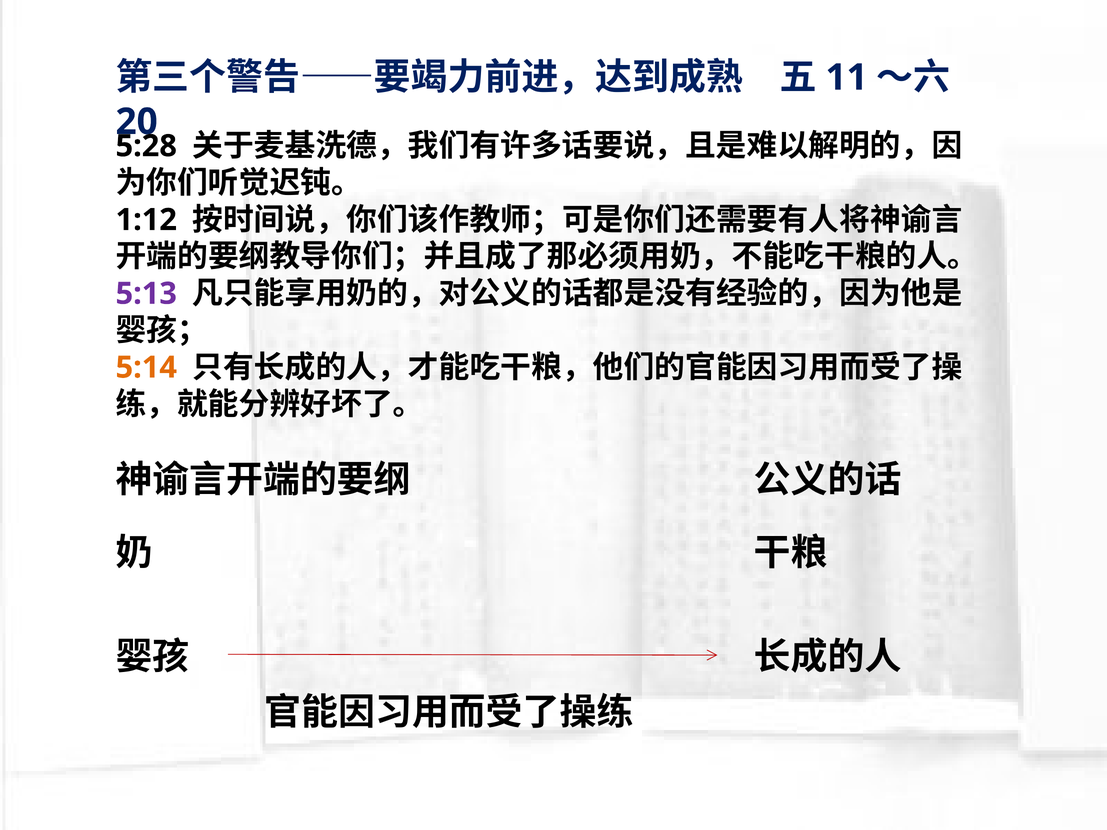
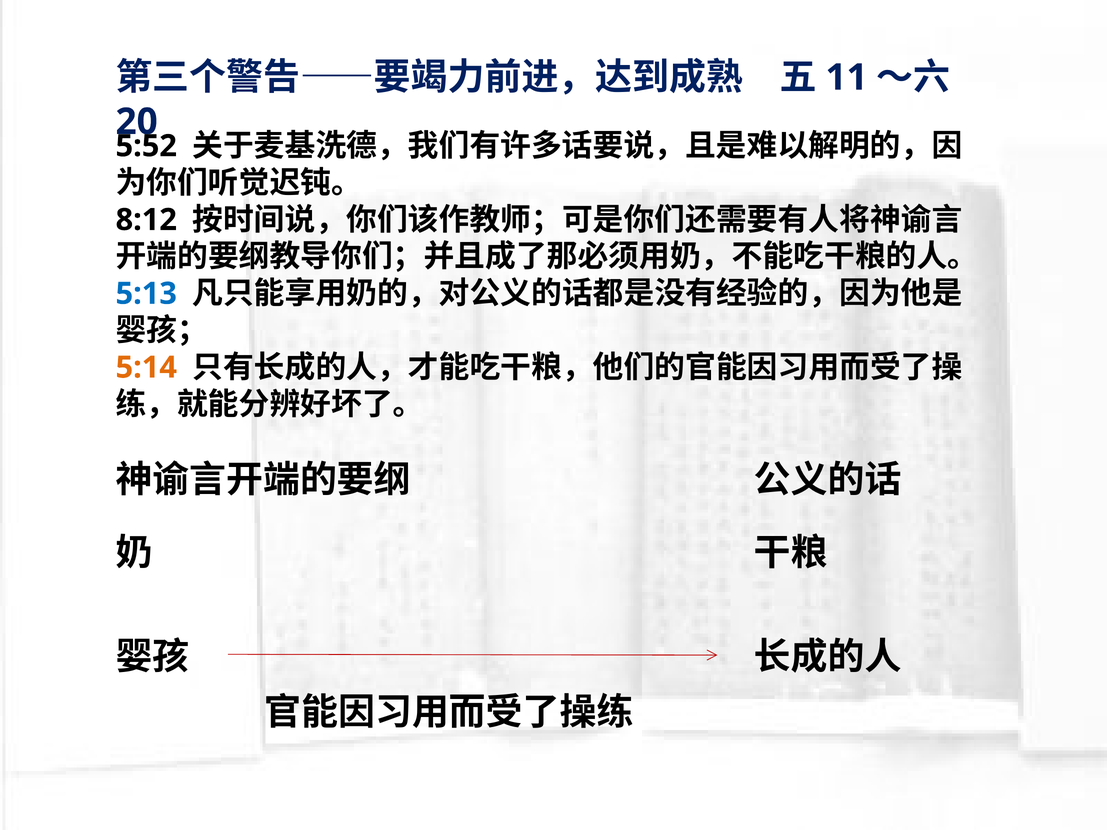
5:28: 5:28 -> 5:52
1:12: 1:12 -> 8:12
5:13 colour: purple -> blue
